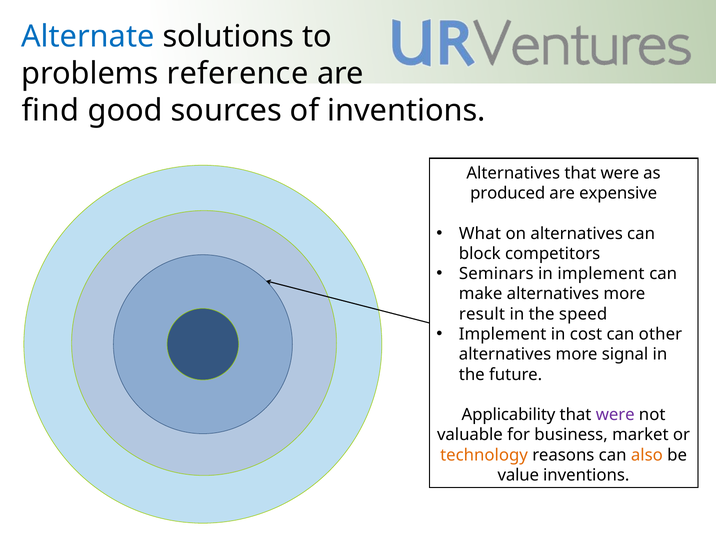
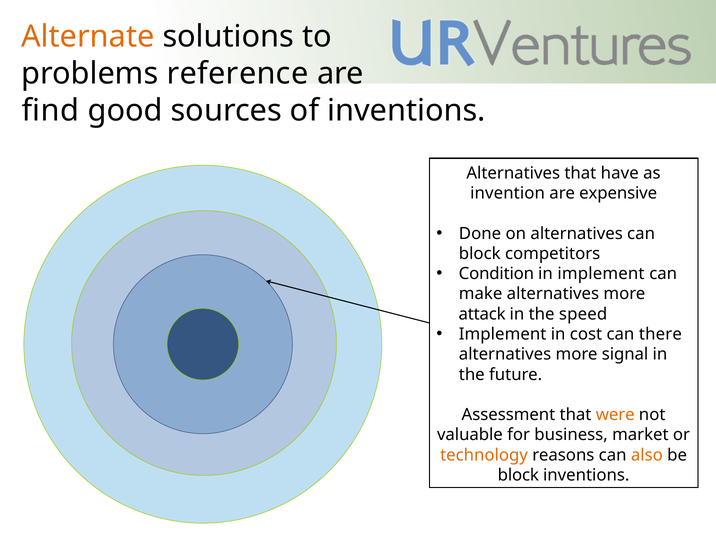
Alternate colour: blue -> orange
Alternatives that were: were -> have
produced: produced -> invention
What: What -> Done
Seminars: Seminars -> Condition
result: result -> attack
other: other -> there
Applicability: Applicability -> Assessment
were at (615, 415) colour: purple -> orange
value at (518, 475): value -> block
